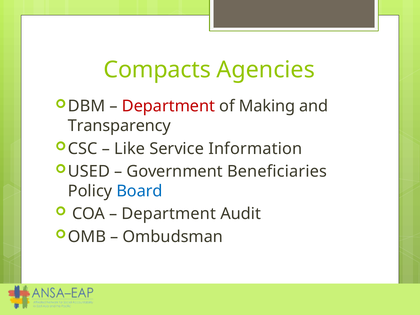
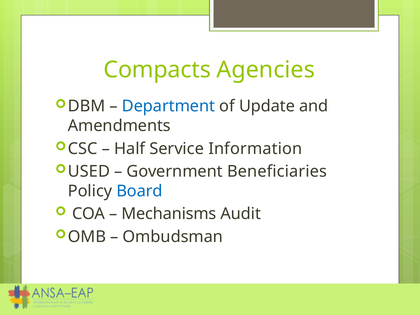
Department at (168, 106) colour: red -> blue
Making: Making -> Update
Transparency: Transparency -> Amendments
Like: Like -> Half
Department at (169, 214): Department -> Mechanisms
